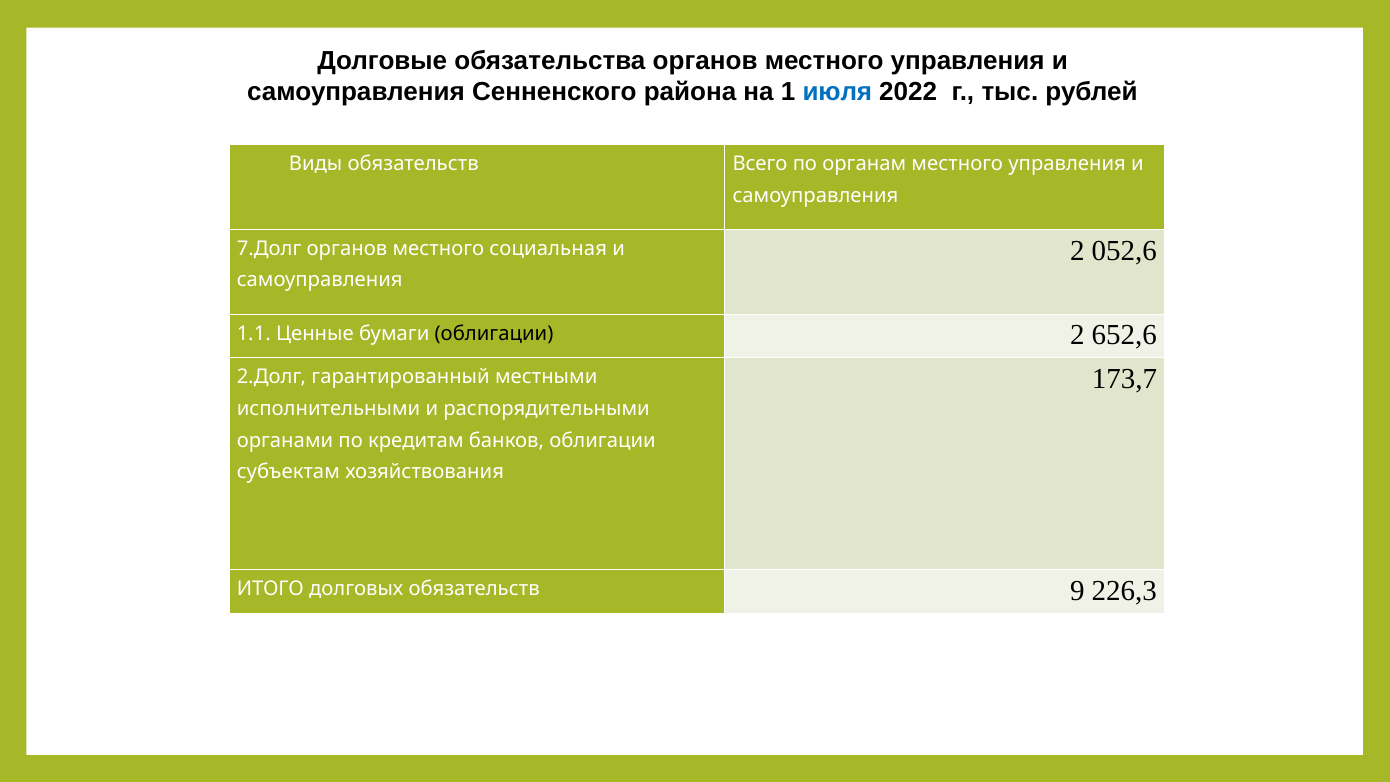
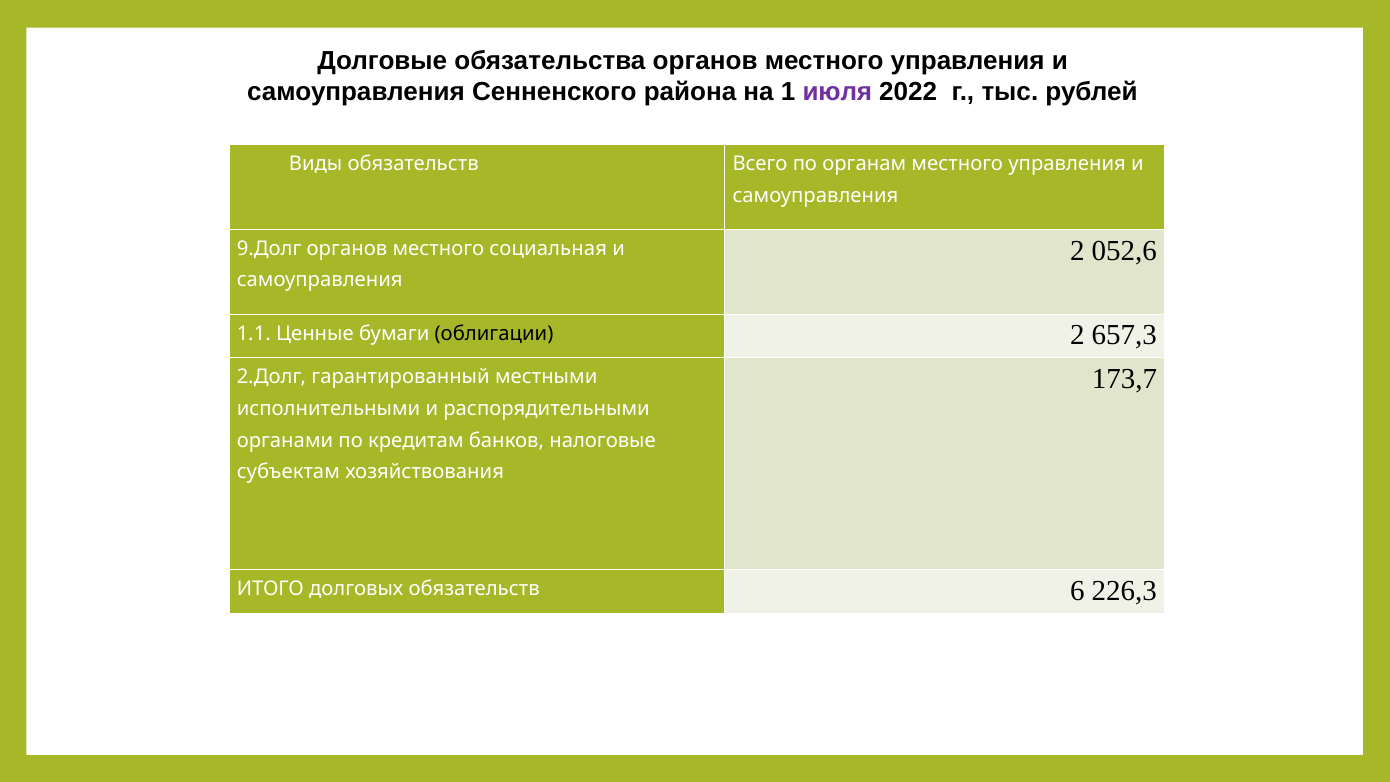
июля colour: blue -> purple
7.Долг: 7.Долг -> 9.Долг
652,6: 652,6 -> 657,3
банков облигации: облигации -> налоговые
9: 9 -> 6
